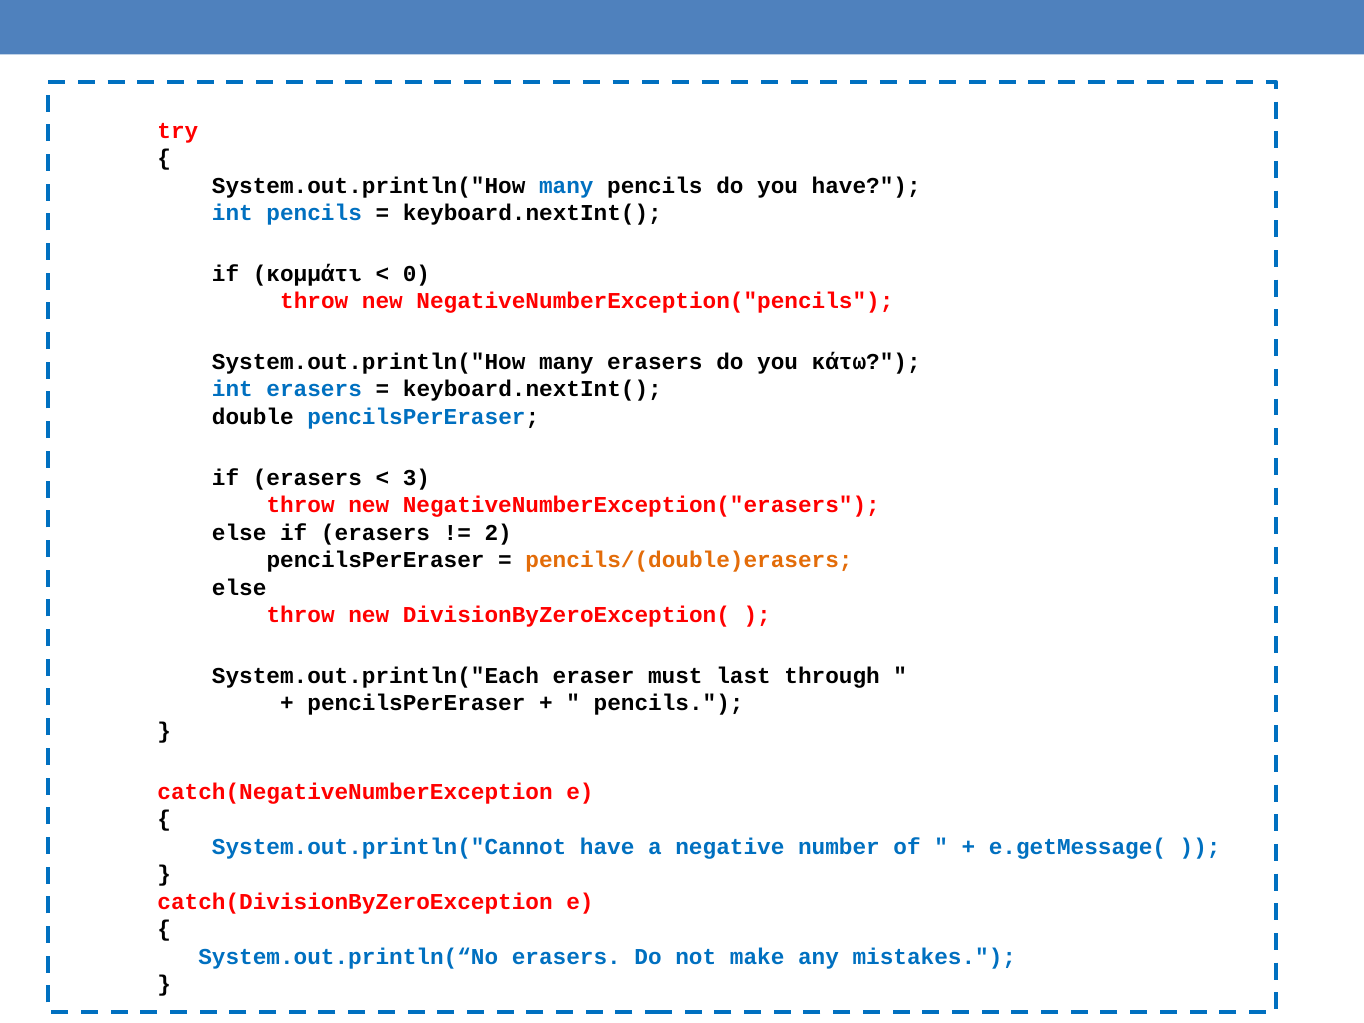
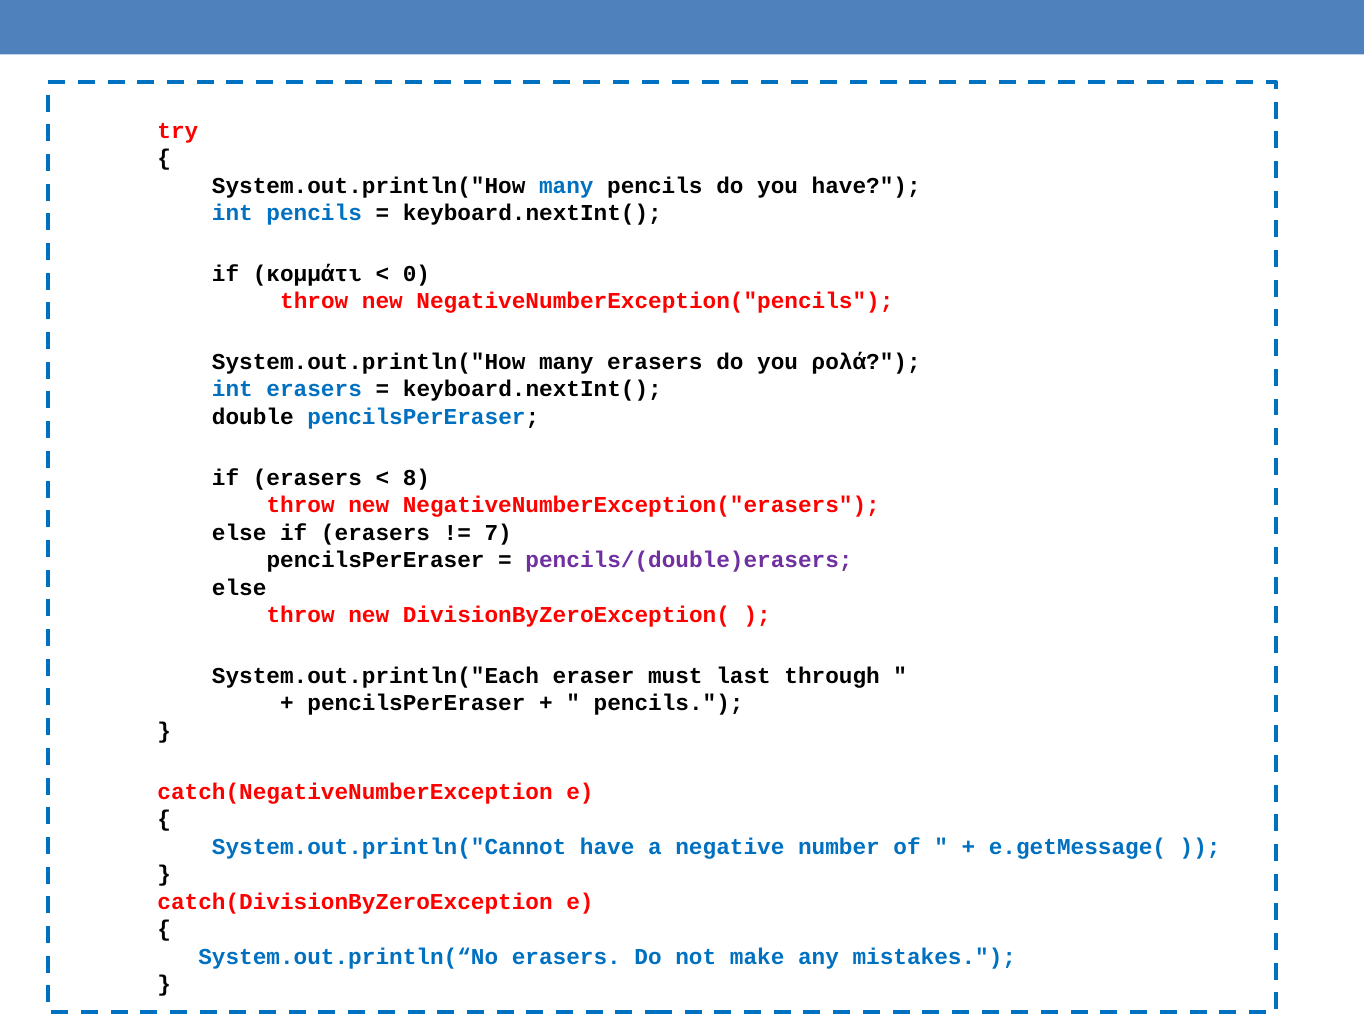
κάτω: κάτω -> ρολά
3: 3 -> 8
2: 2 -> 7
pencils/(double)erasers colour: orange -> purple
